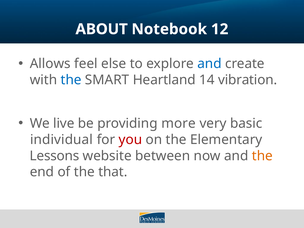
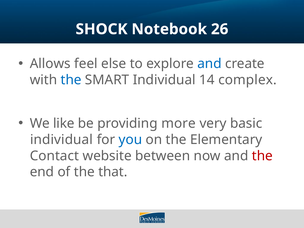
ABOUT: ABOUT -> SHOCK
12: 12 -> 26
SMART Heartland: Heartland -> Individual
vibration: vibration -> complex
live: live -> like
you colour: red -> blue
Lessons: Lessons -> Contact
the at (262, 156) colour: orange -> red
